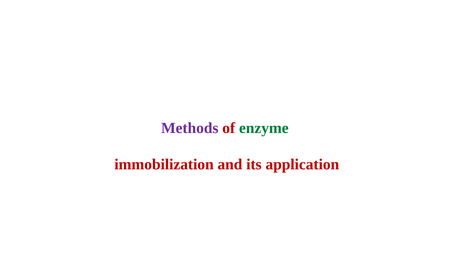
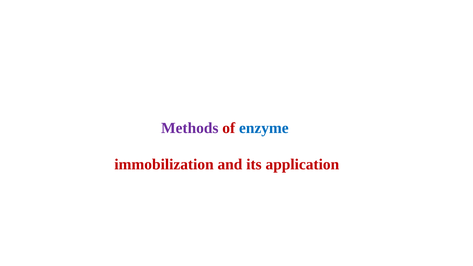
enzyme colour: green -> blue
